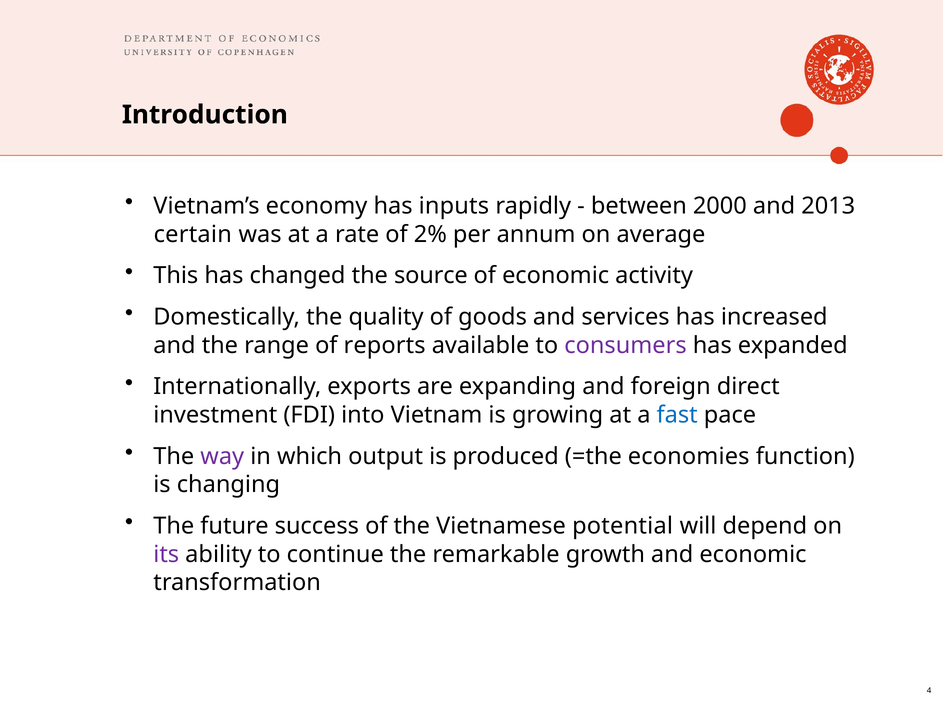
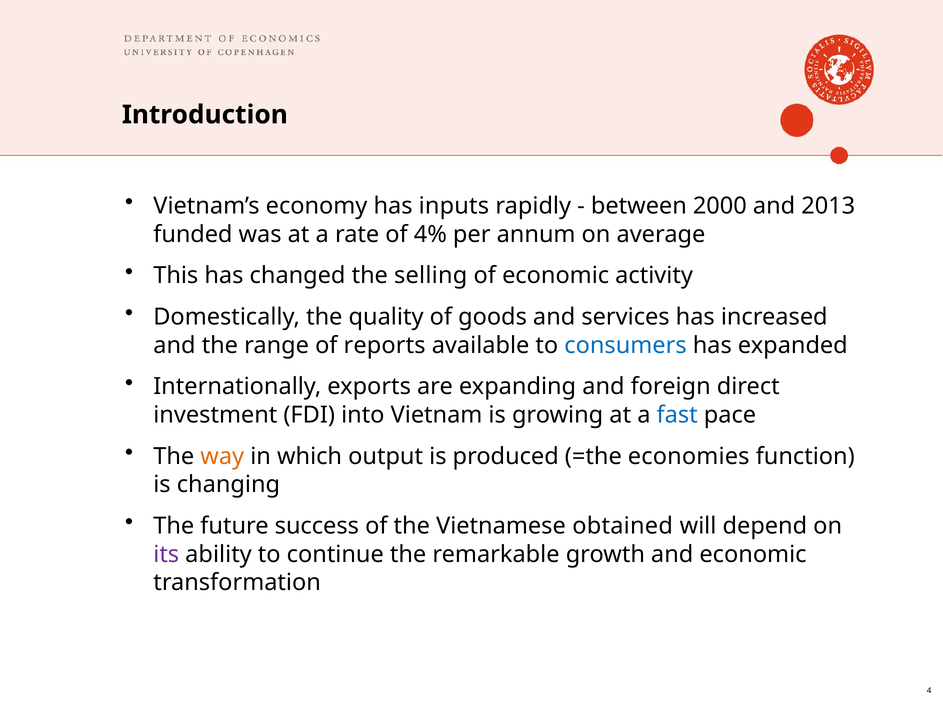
certain: certain -> funded
2%: 2% -> 4%
source: source -> selling
consumers colour: purple -> blue
way colour: purple -> orange
potential: potential -> obtained
